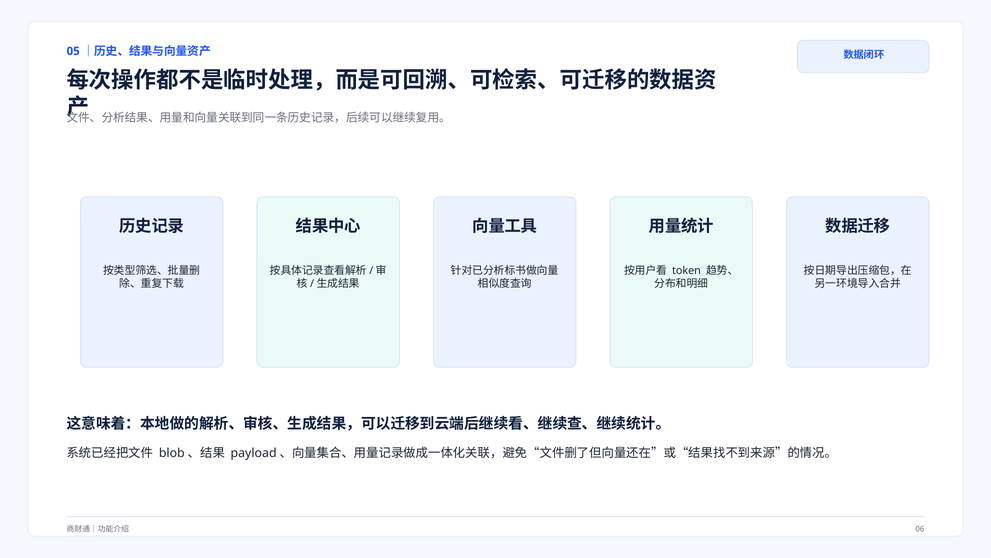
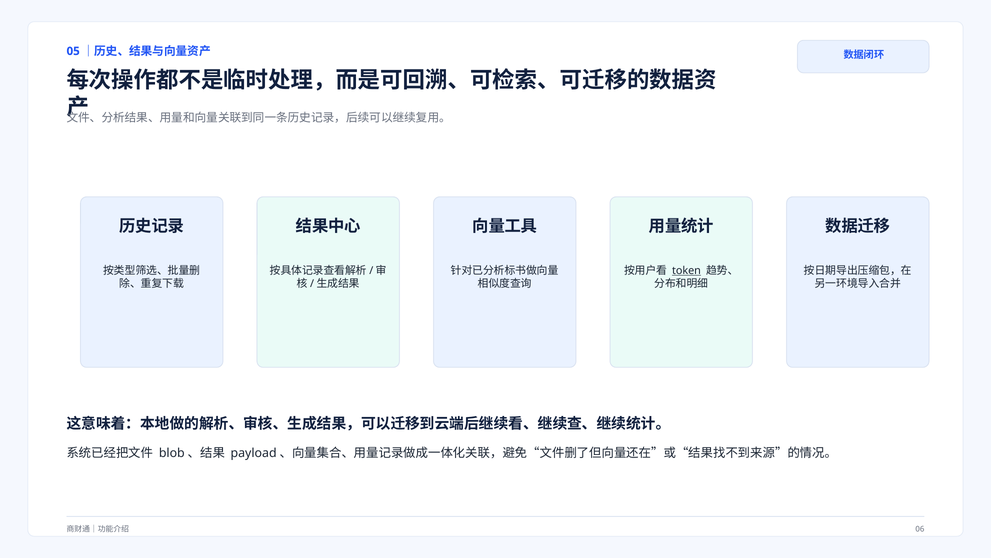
token underline: none -> present
